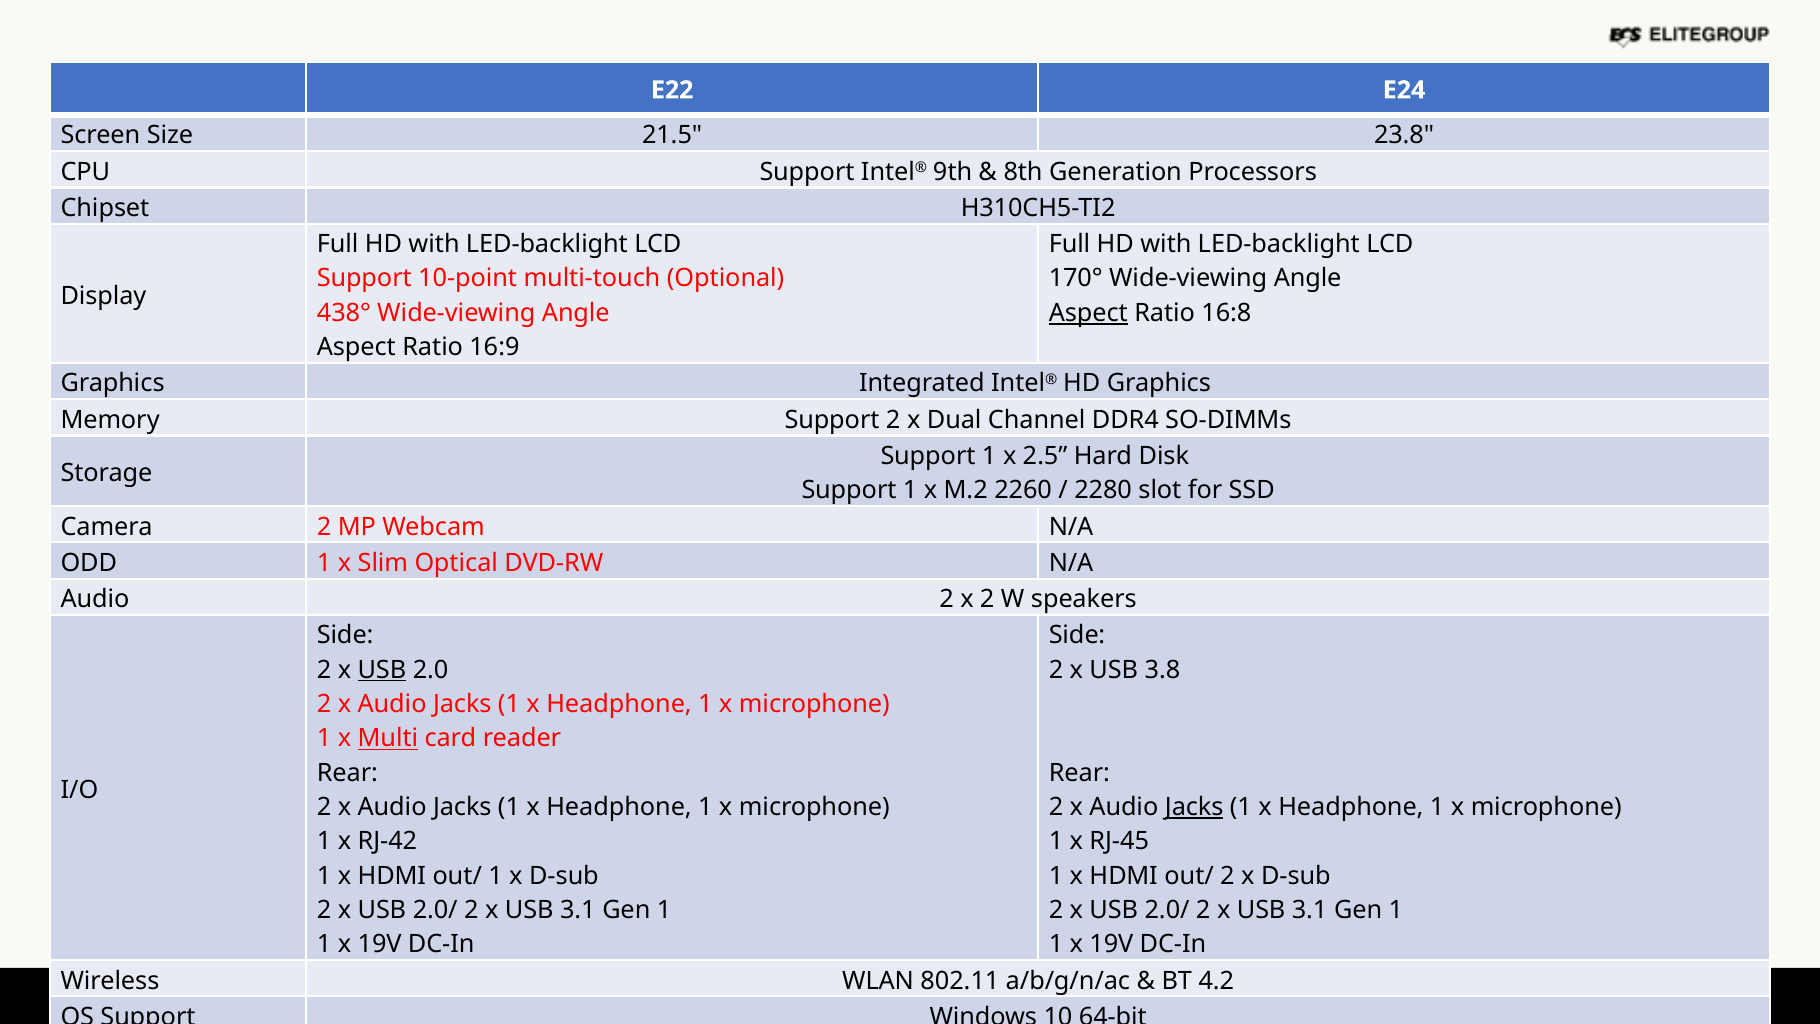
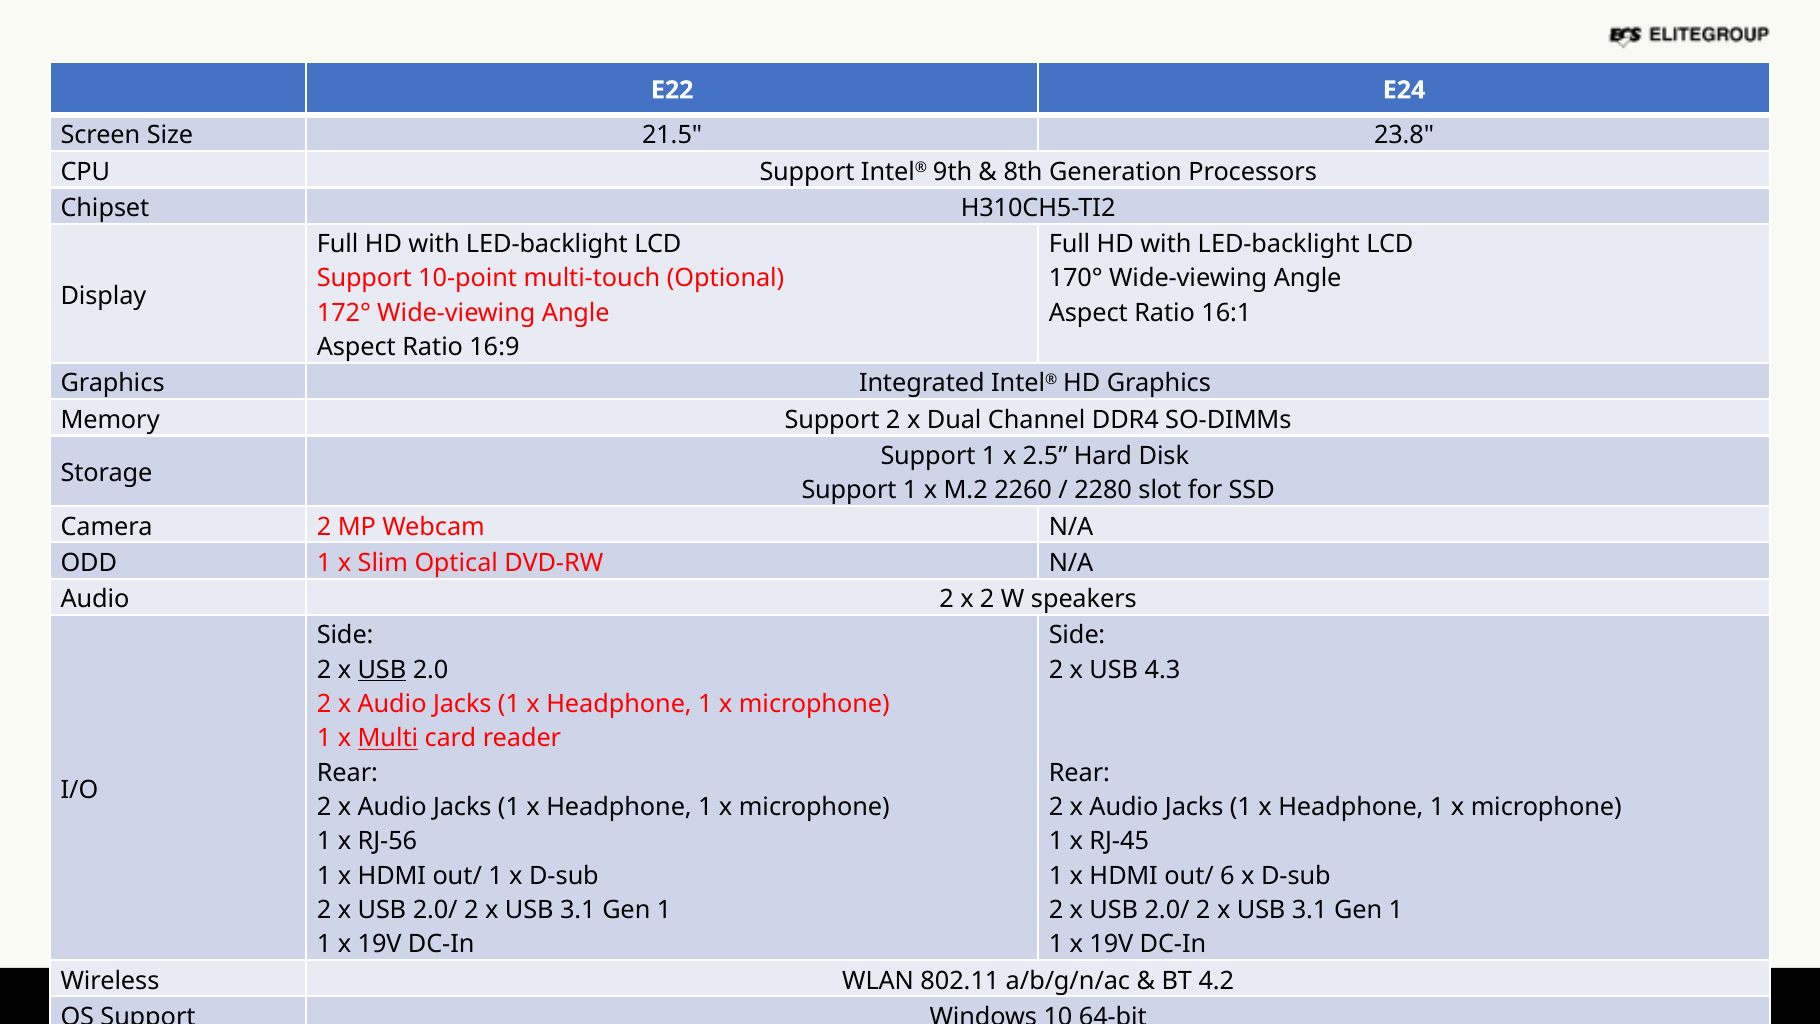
438°: 438° -> 172°
Aspect at (1088, 313) underline: present -> none
16:8: 16:8 -> 16:1
3.8: 3.8 -> 4.3
Jacks at (1194, 807) underline: present -> none
RJ-42: RJ-42 -> RJ-56
out/ 2: 2 -> 6
